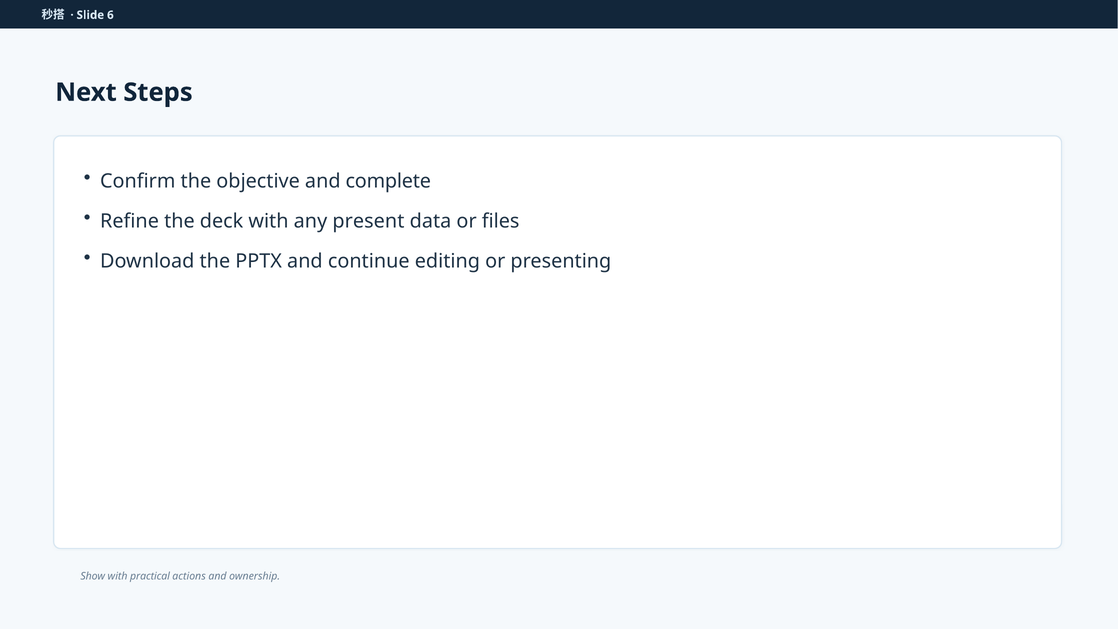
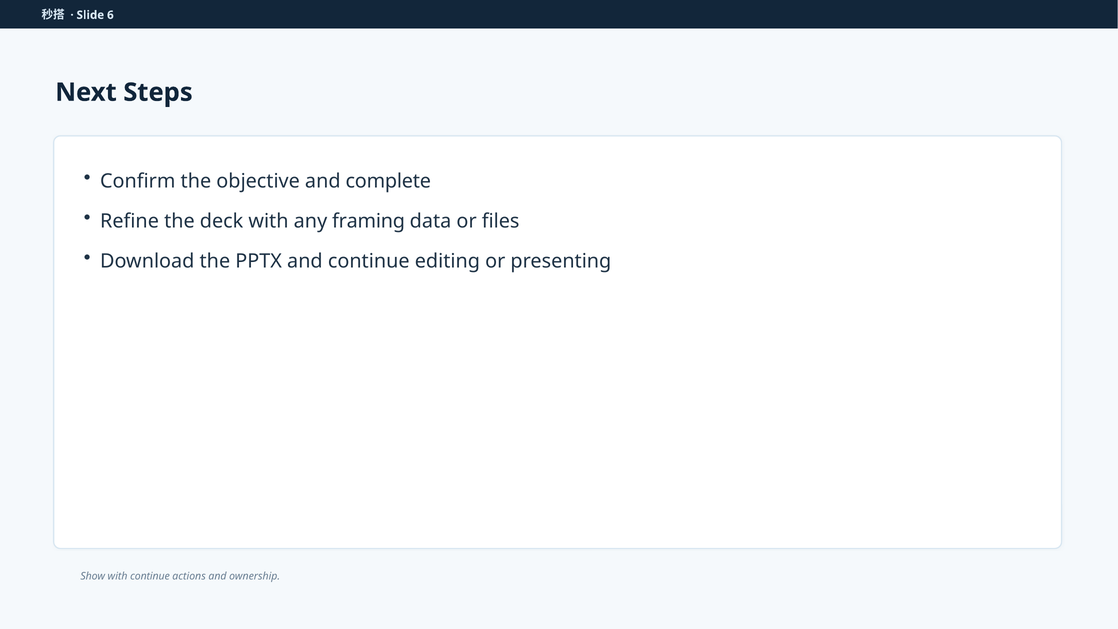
present: present -> framing
with practical: practical -> continue
